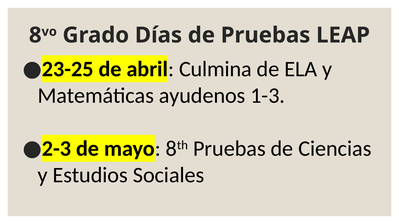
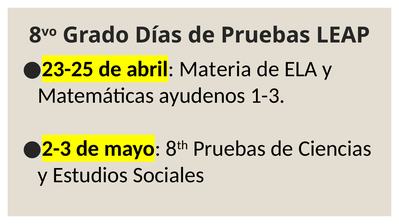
Culmina: Culmina -> Materia
